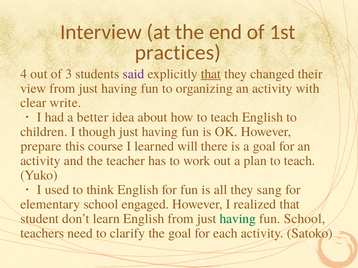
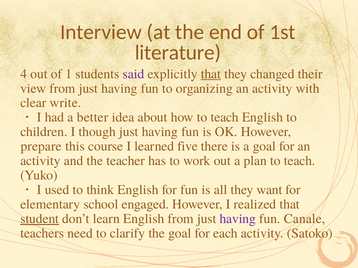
practices: practices -> literature
3: 3 -> 1
will: will -> five
sang: sang -> want
student underline: none -> present
having at (238, 219) colour: green -> purple
fun School: School -> Canale
